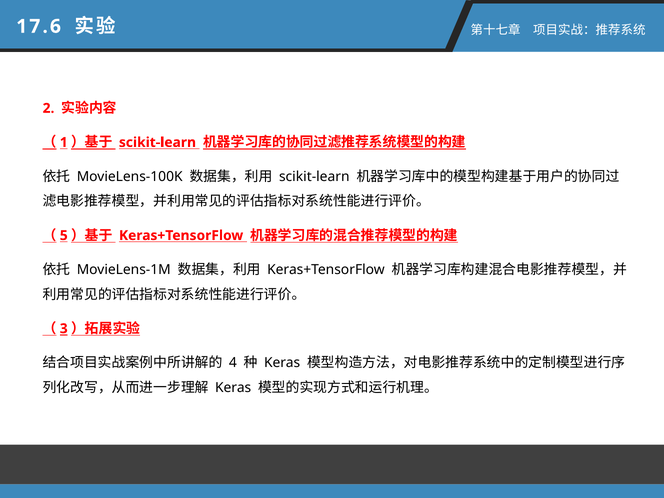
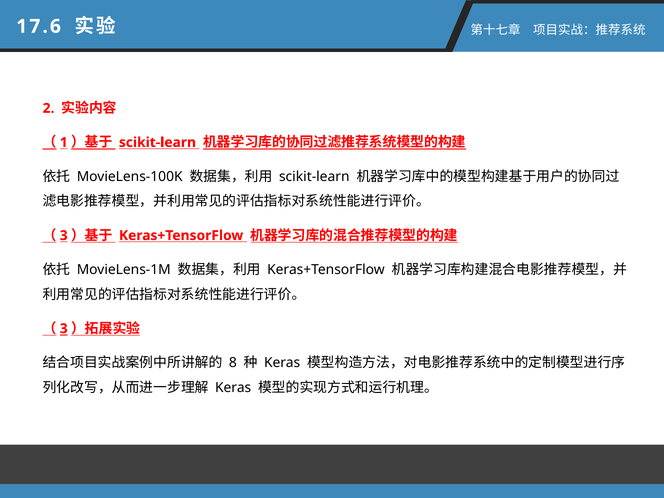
5 at (64, 236): 5 -> 3
4: 4 -> 8
